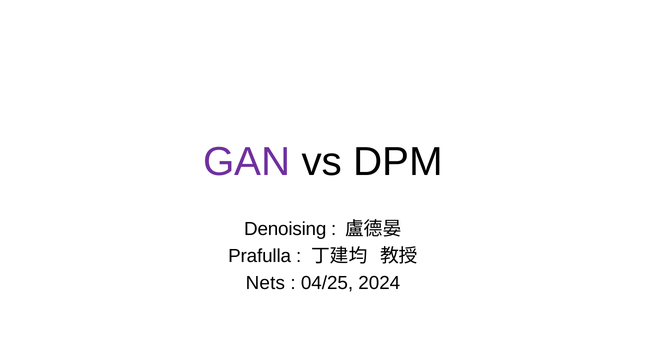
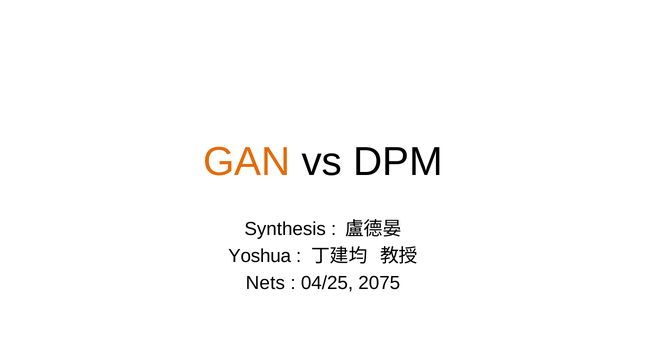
GAN colour: purple -> orange
Denoising: Denoising -> Synthesis
Prafulla: Prafulla -> Yoshua
2024: 2024 -> 2075
